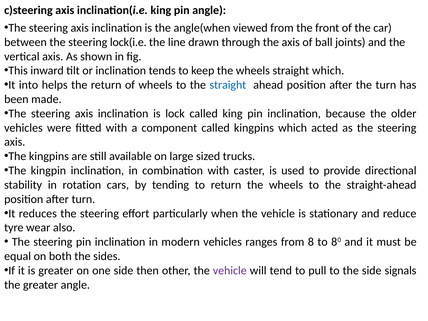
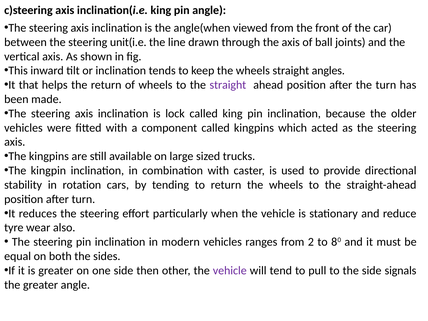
lock(i.e: lock(i.e -> unit(i.e
straight which: which -> angles
into: into -> that
straight at (228, 85) colour: blue -> purple
8: 8 -> 2
